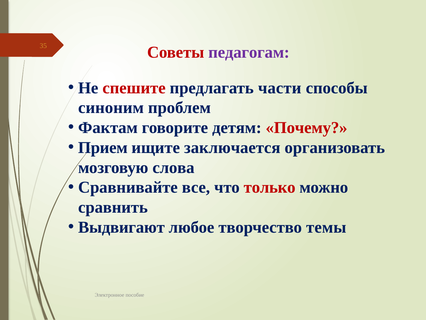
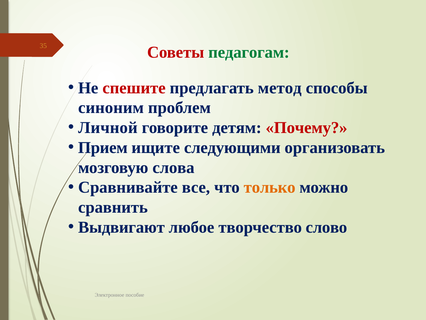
педагогам colour: purple -> green
части: части -> метод
Фактам: Фактам -> Личной
заключается: заключается -> следующими
только colour: red -> orange
темы: темы -> слово
